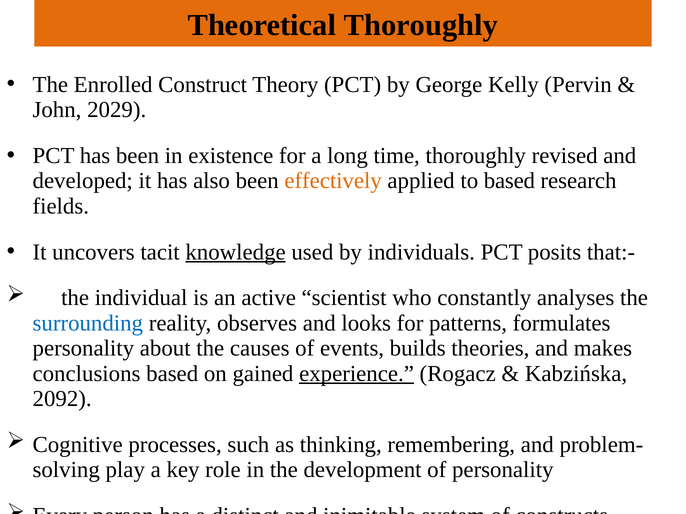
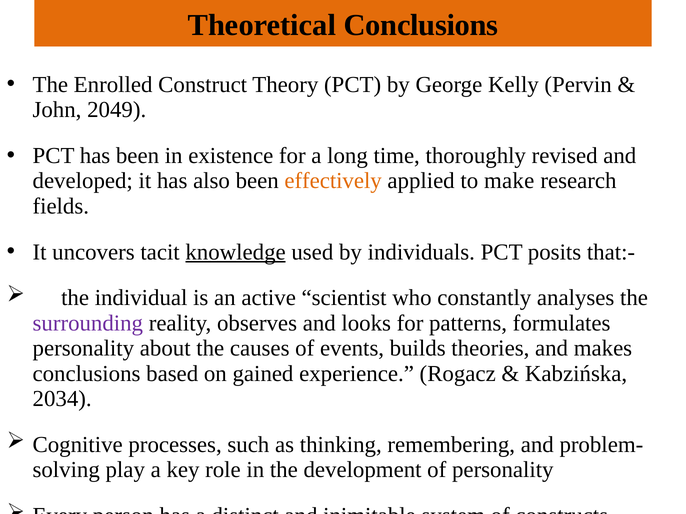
Theoretical Thoroughly: Thoroughly -> Conclusions
2029: 2029 -> 2049
to based: based -> make
surrounding colour: blue -> purple
experience underline: present -> none
2092: 2092 -> 2034
